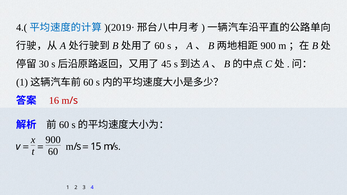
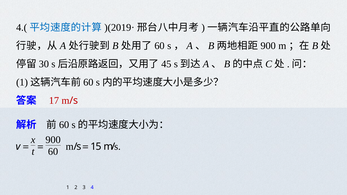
16: 16 -> 17
